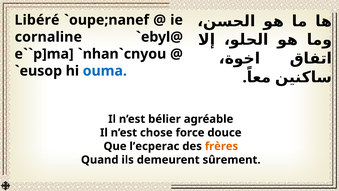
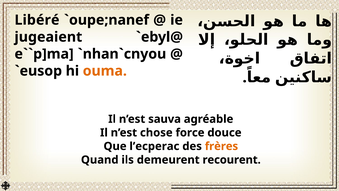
cornaline: cornaline -> jugeaient
ouma colour: blue -> orange
bélier: bélier -> sauva
sûrement: sûrement -> recourent
